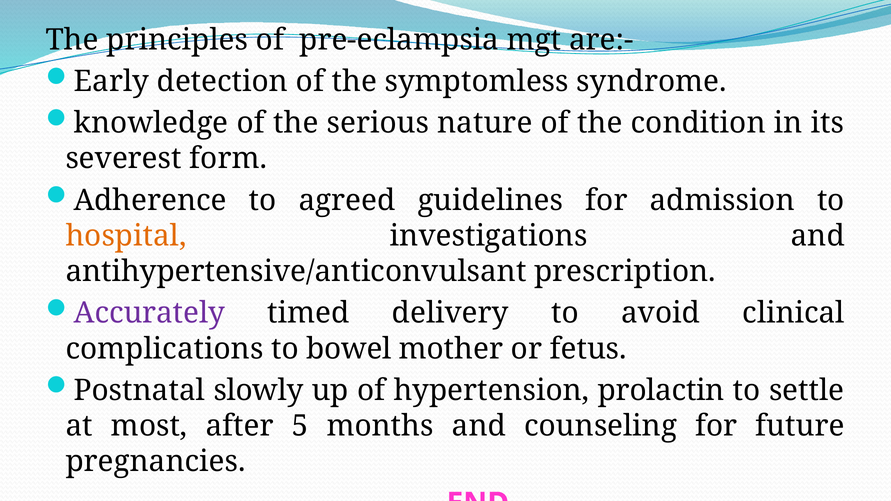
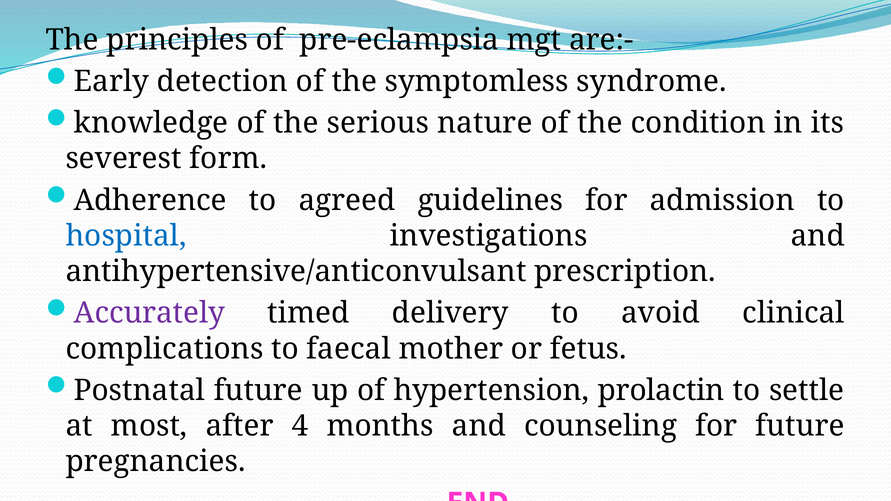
hospital colour: orange -> blue
bowel: bowel -> faecal
Postnatal slowly: slowly -> future
5: 5 -> 4
